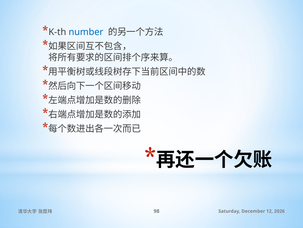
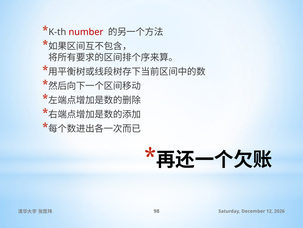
number colour: blue -> red
